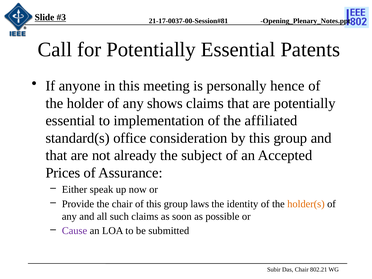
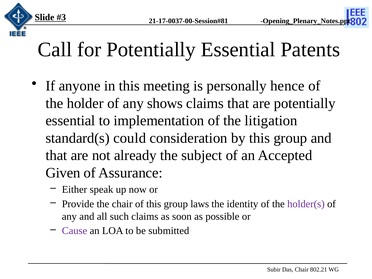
affiliated: affiliated -> litigation
office: office -> could
Prices: Prices -> Given
holder(s colour: orange -> purple
